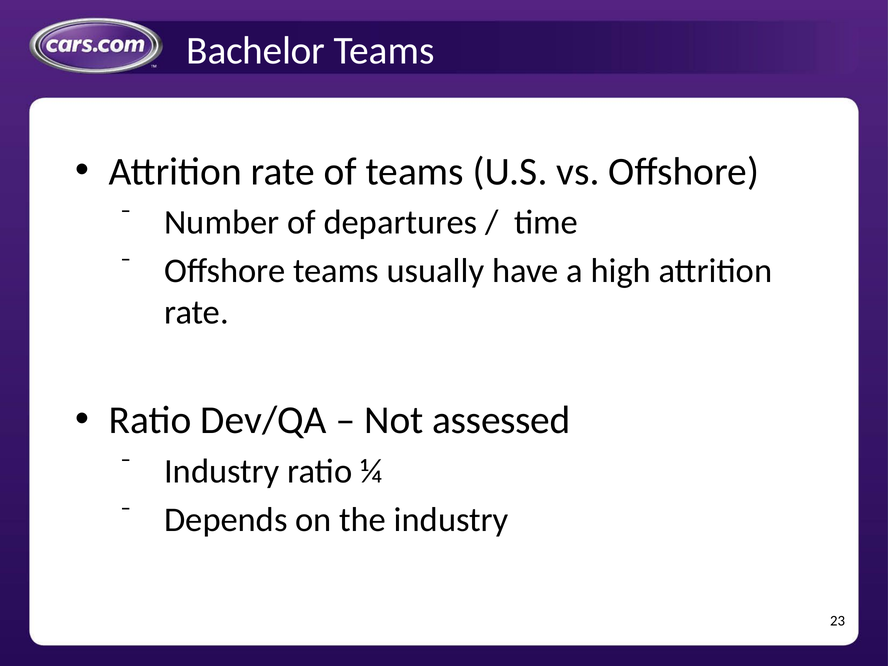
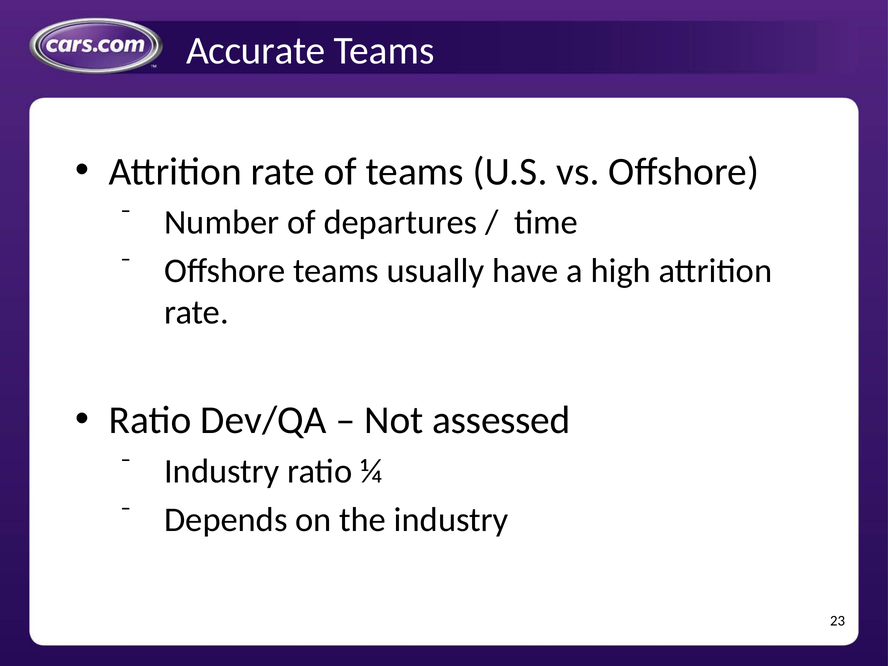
Bachelor: Bachelor -> Accurate
